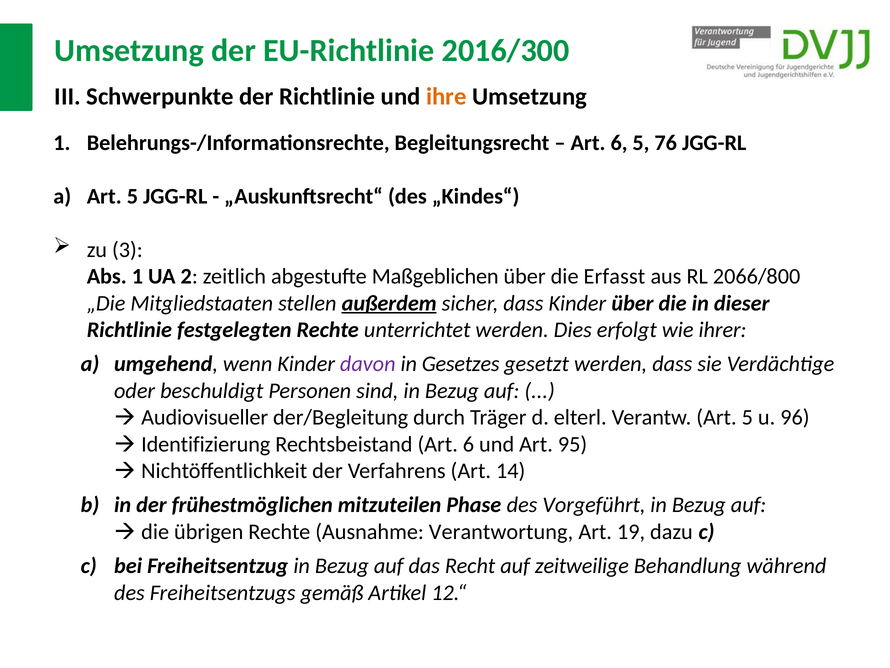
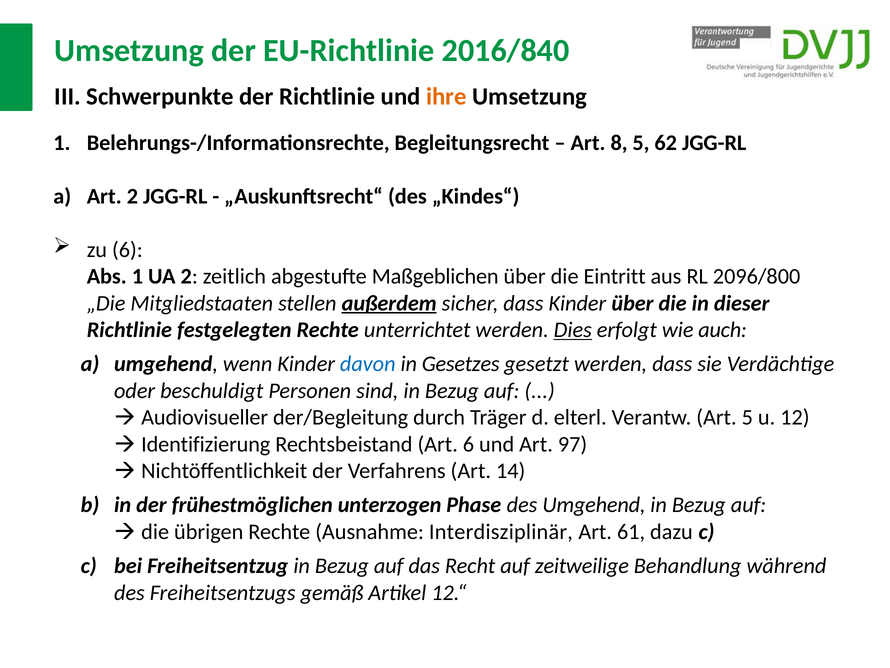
2016/300: 2016/300 -> 2016/840
6 at (619, 143): 6 -> 8
76: 76 -> 62
5 at (132, 196): 5 -> 2
zu 3: 3 -> 6
Erfasst: Erfasst -> Eintritt
2066/800: 2066/800 -> 2096/800
Dies underline: none -> present
ihrer: ihrer -> auch
davon colour: purple -> blue
96: 96 -> 12
95: 95 -> 97
mitzuteilen: mitzuteilen -> unterzogen
des Vorgeführt: Vorgeführt -> Umgehend
Verantwortung: Verantwortung -> Interdisziplinär
19: 19 -> 61
